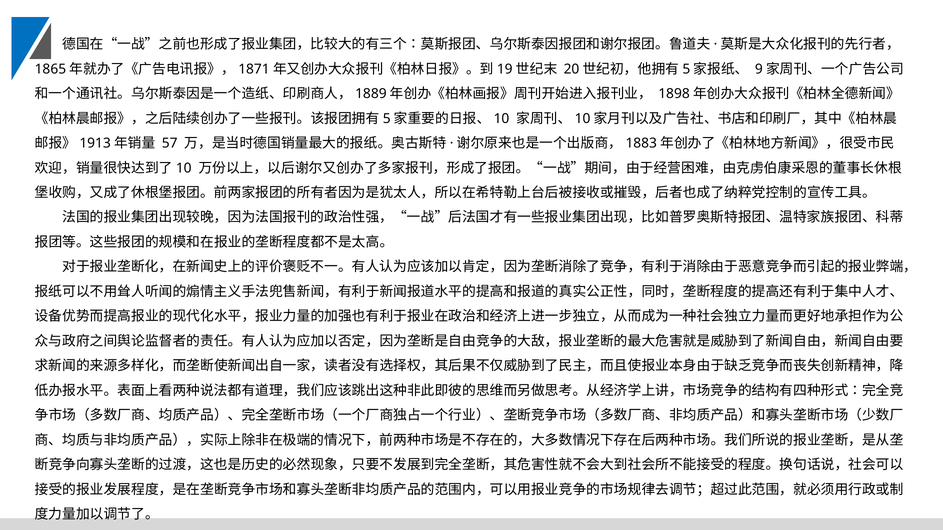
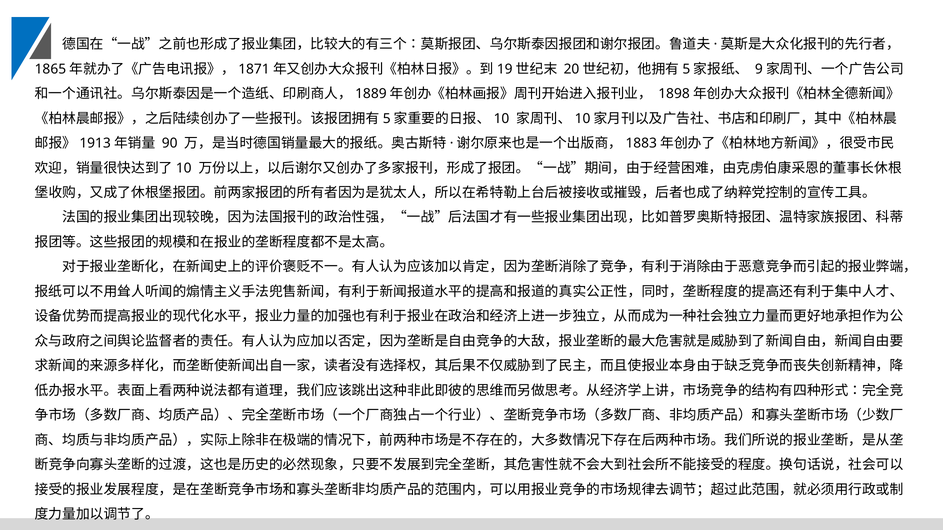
57: 57 -> 90
